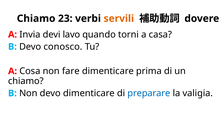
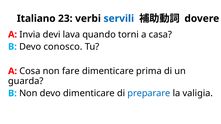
Chiamo at (36, 19): Chiamo -> Italiano
servili colour: orange -> blue
lavo: lavo -> lava
chiamo at (26, 81): chiamo -> guarda
